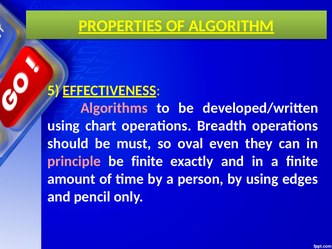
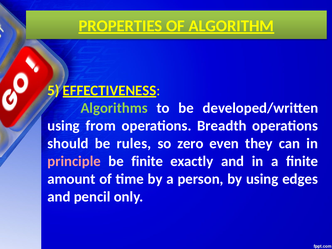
Algorithms colour: pink -> light green
chart: chart -> from
must: must -> rules
oval: oval -> zero
